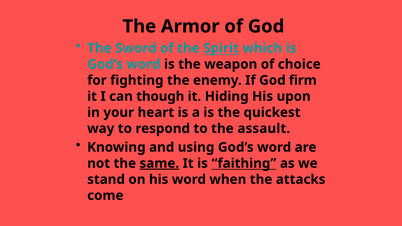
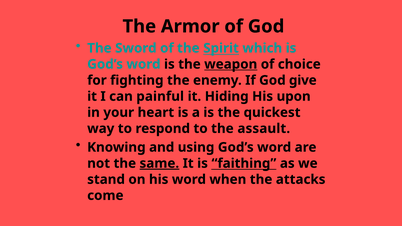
weapon underline: none -> present
firm: firm -> give
though: though -> painful
